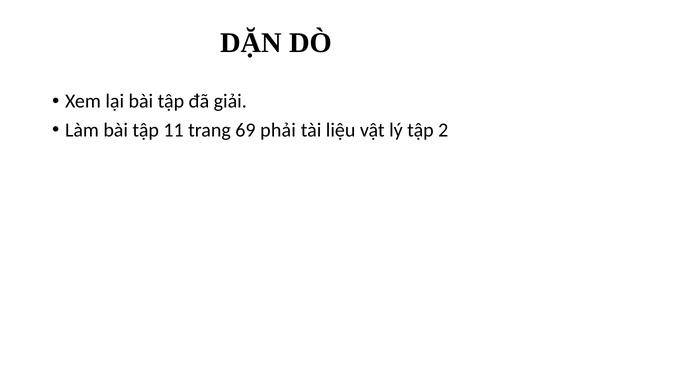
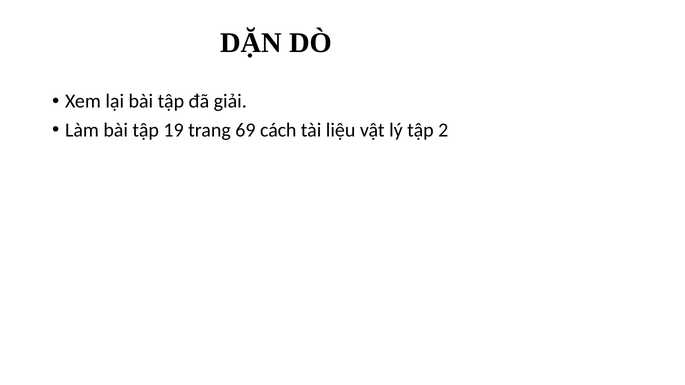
11: 11 -> 19
phải: phải -> cách
